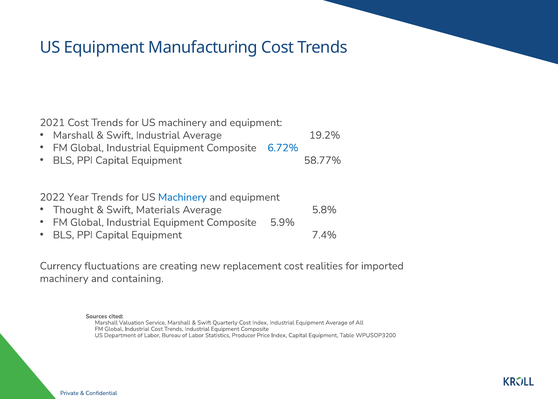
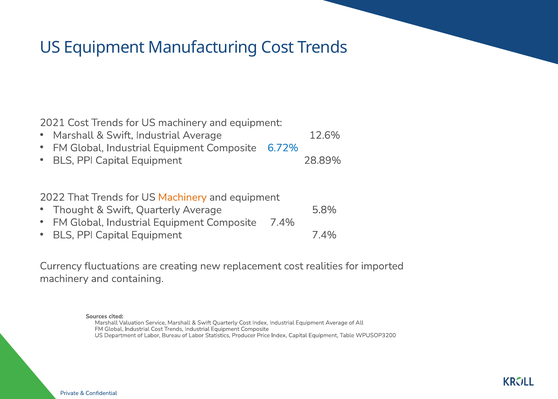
19.2%: 19.2% -> 12.6%
58.77%: 58.77% -> 28.89%
Year: Year -> That
Machinery at (182, 197) colour: blue -> orange
Materials at (158, 210): Materials -> Quarterly
Composite 5.9%: 5.9% -> 7.4%
